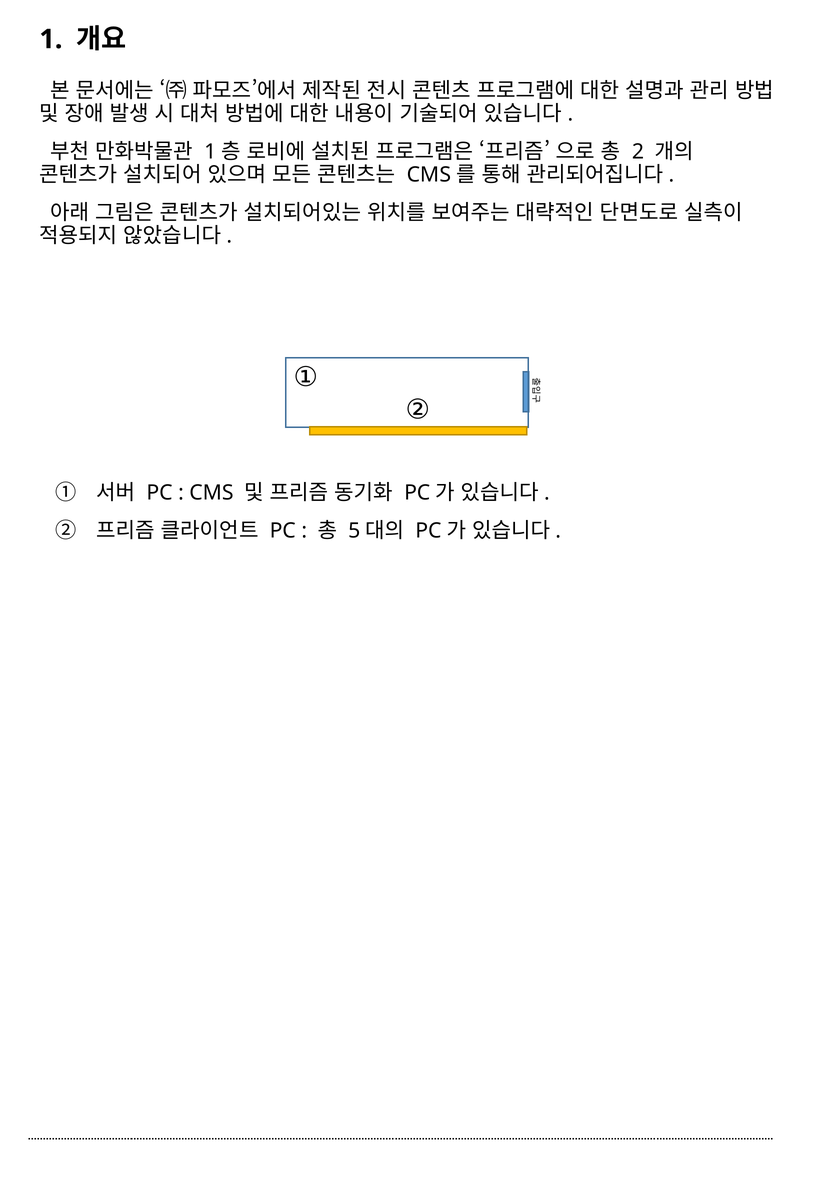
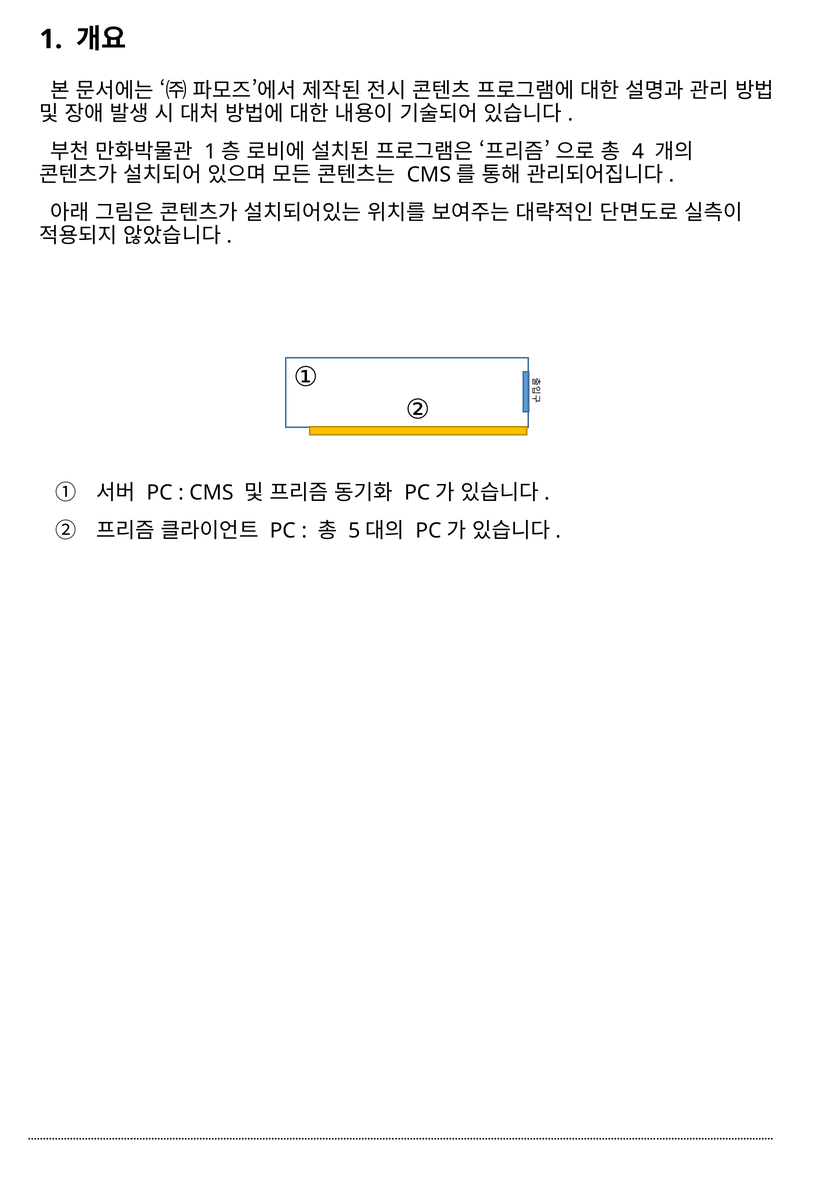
2: 2 -> 4
